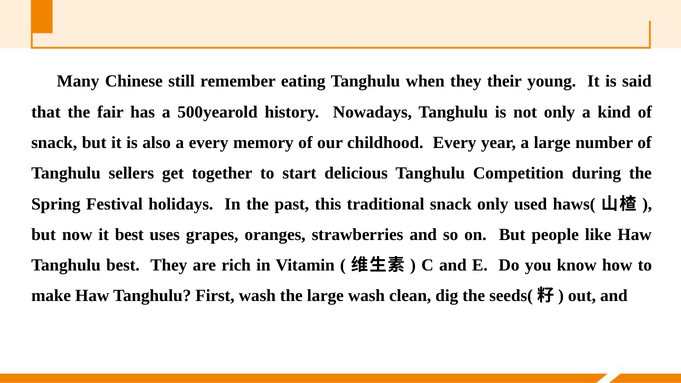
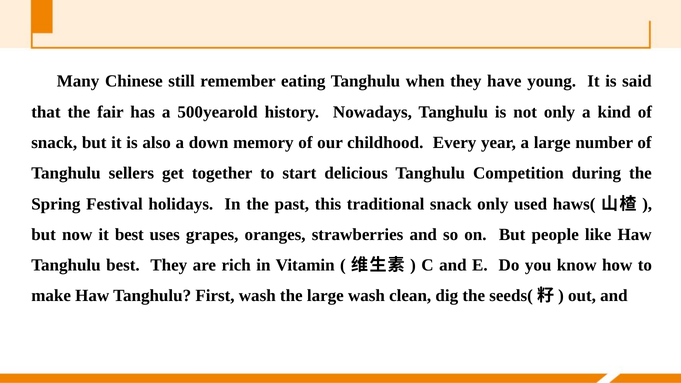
their: their -> have
a every: every -> down
